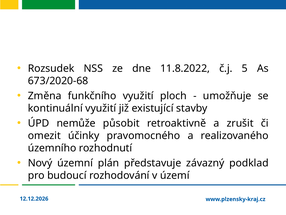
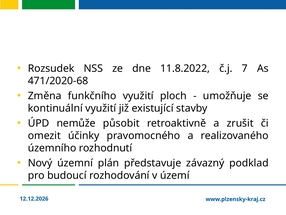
5: 5 -> 7
673/2020-68: 673/2020-68 -> 471/2020-68
